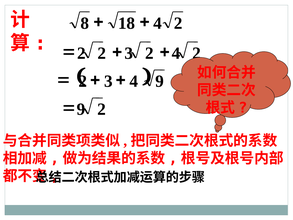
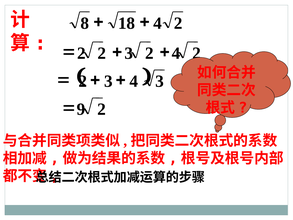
9 at (160, 81): 9 -> 3
